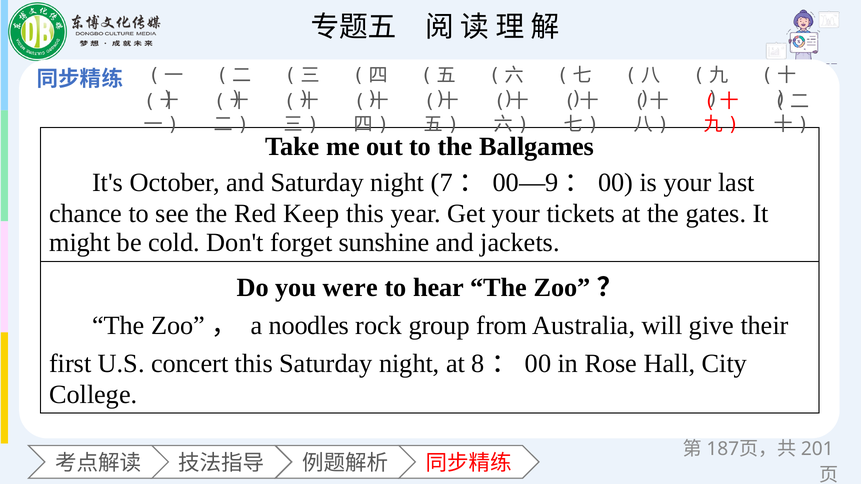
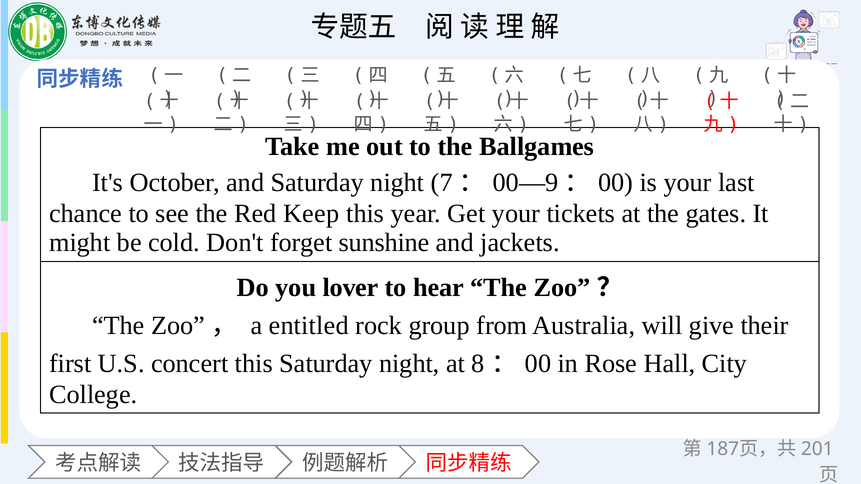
were: were -> lover
noodles: noodles -> entitled
